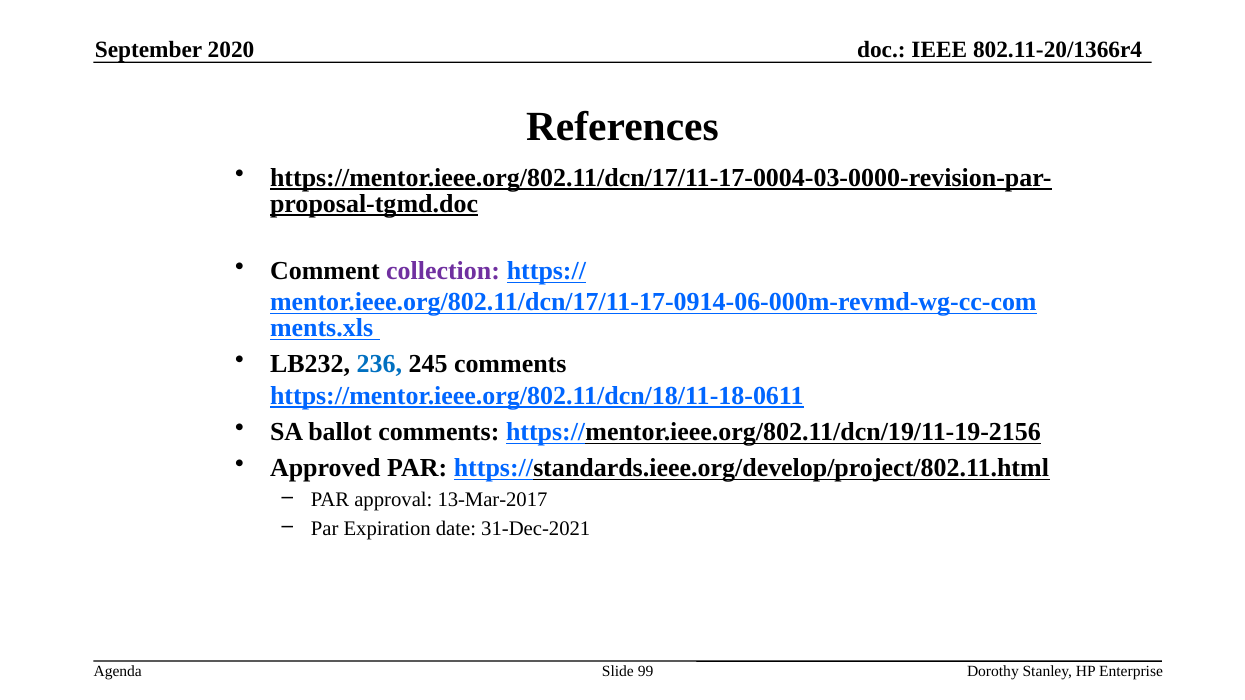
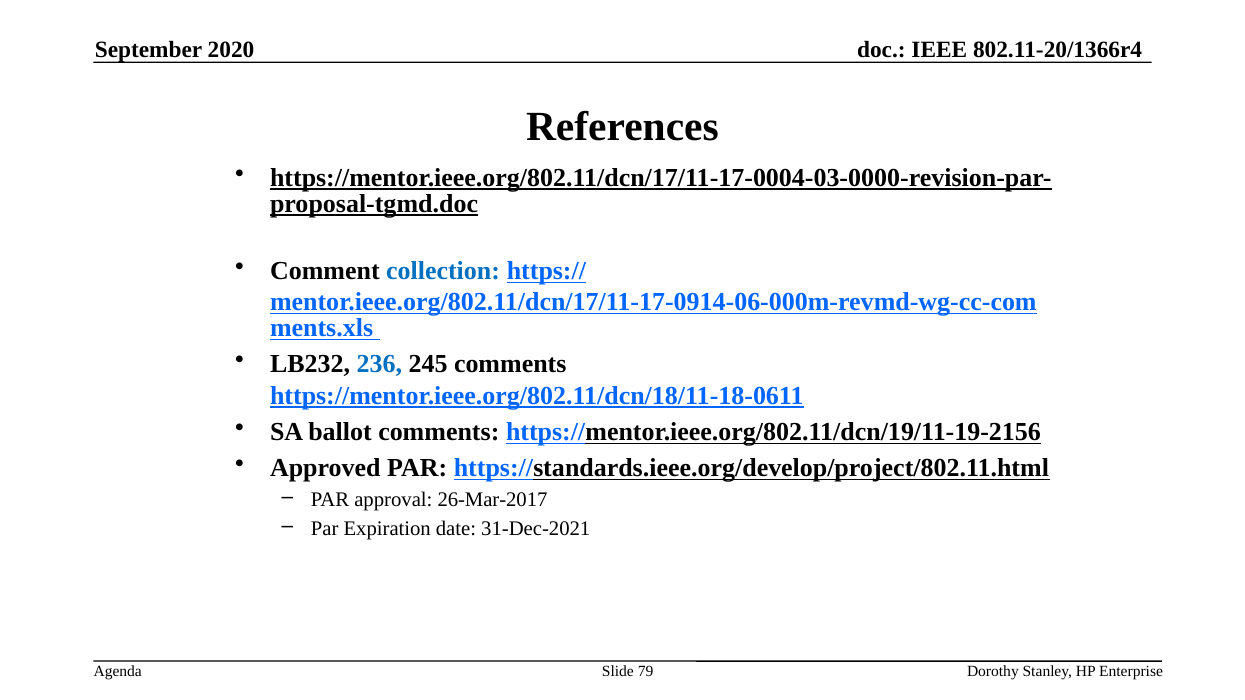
collection colour: purple -> blue
13-Mar-2017: 13-Mar-2017 -> 26-Mar-2017
99: 99 -> 79
